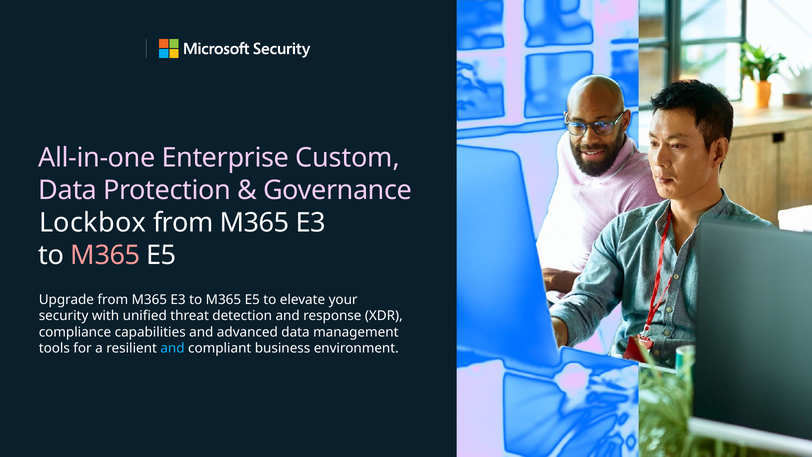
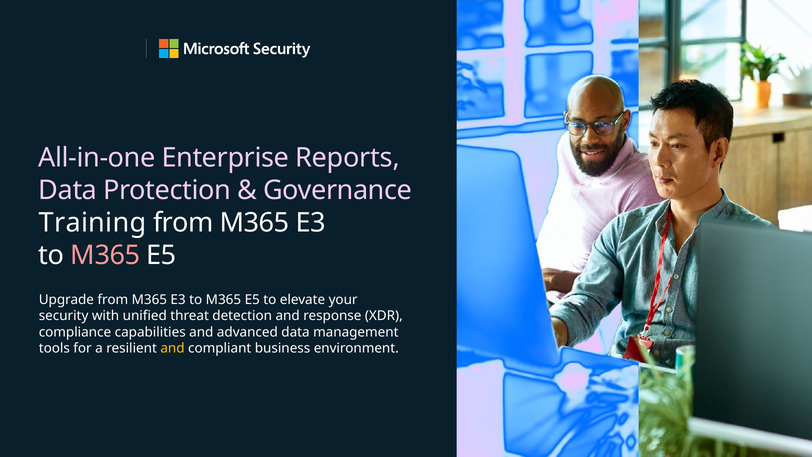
Custom: Custom -> Reports
Lockbox: Lockbox -> Training
and at (172, 348) colour: light blue -> yellow
